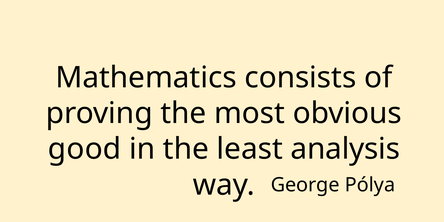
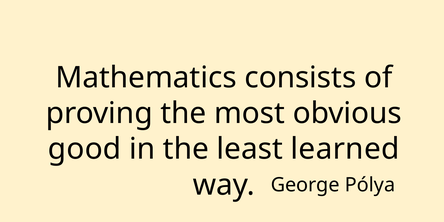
analysis: analysis -> learned
